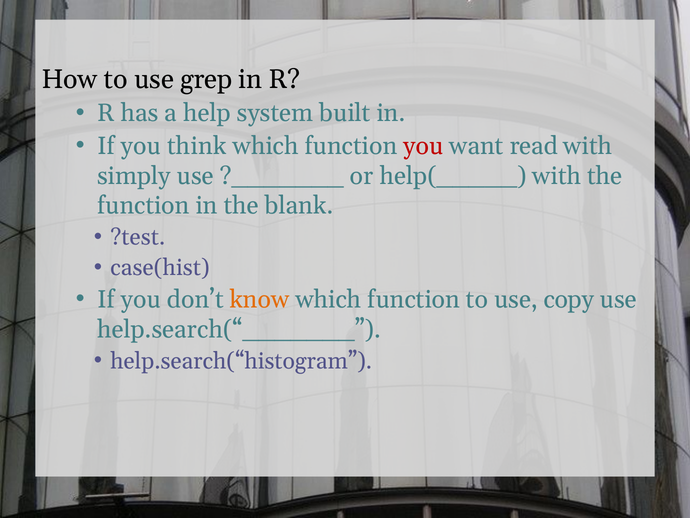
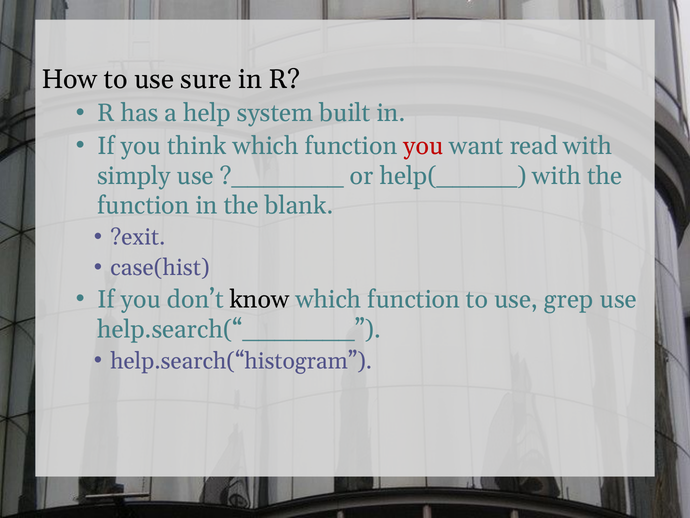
grep: grep -> sure
?test: ?test -> ?exit
know colour: orange -> black
copy: copy -> grep
